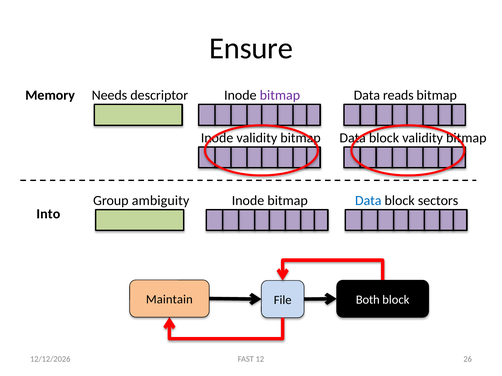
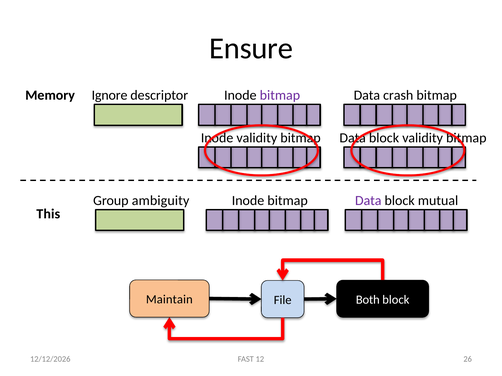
Needs: Needs -> Ignore
reads: reads -> crash
Data at (368, 201) colour: blue -> purple
sectors: sectors -> mutual
Into: Into -> This
